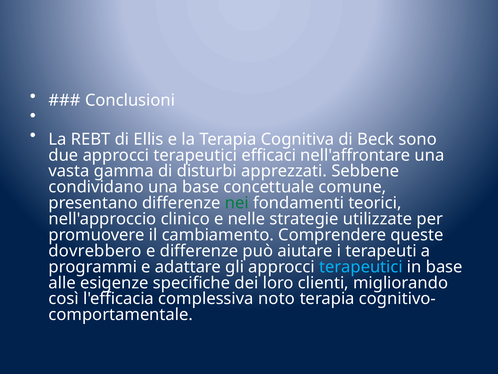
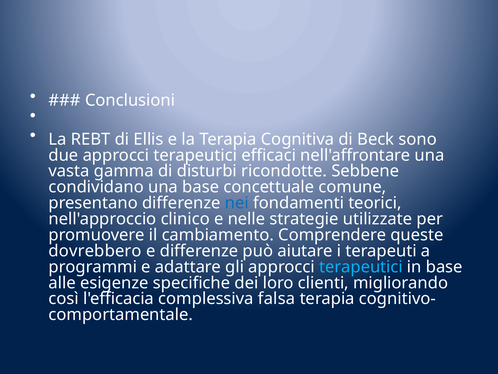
apprezzati: apprezzati -> ricondotte
nei colour: green -> blue
noto: noto -> falsa
